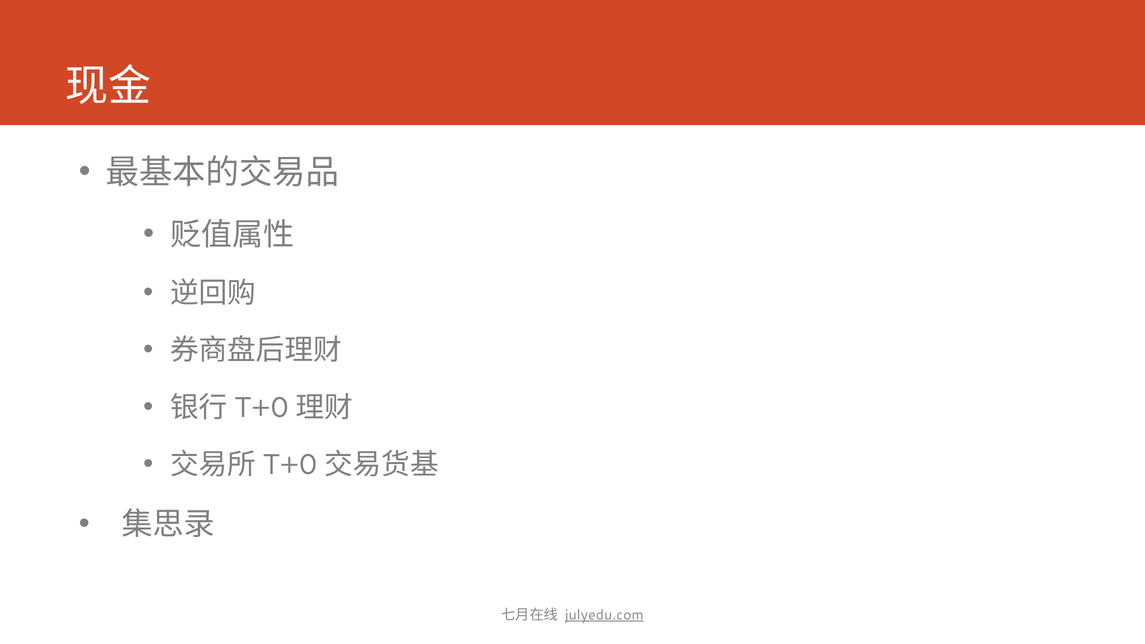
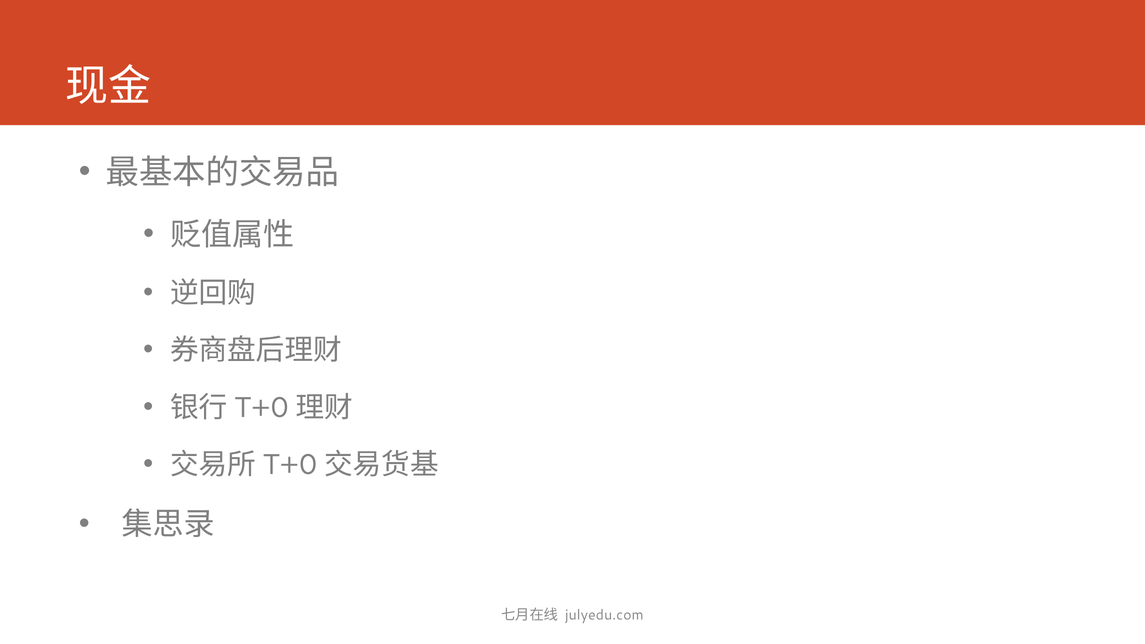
julyedu.com underline: present -> none
